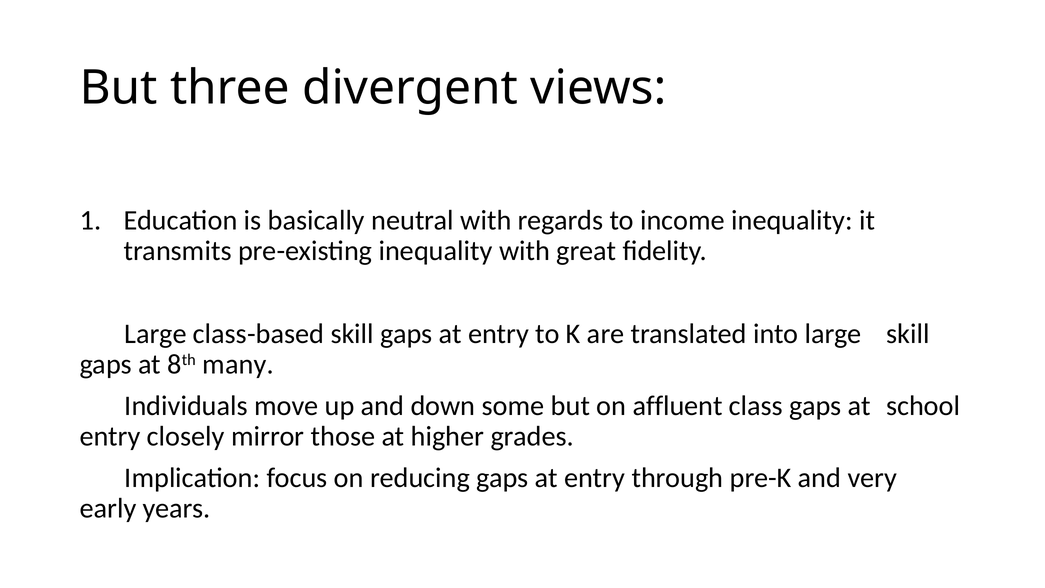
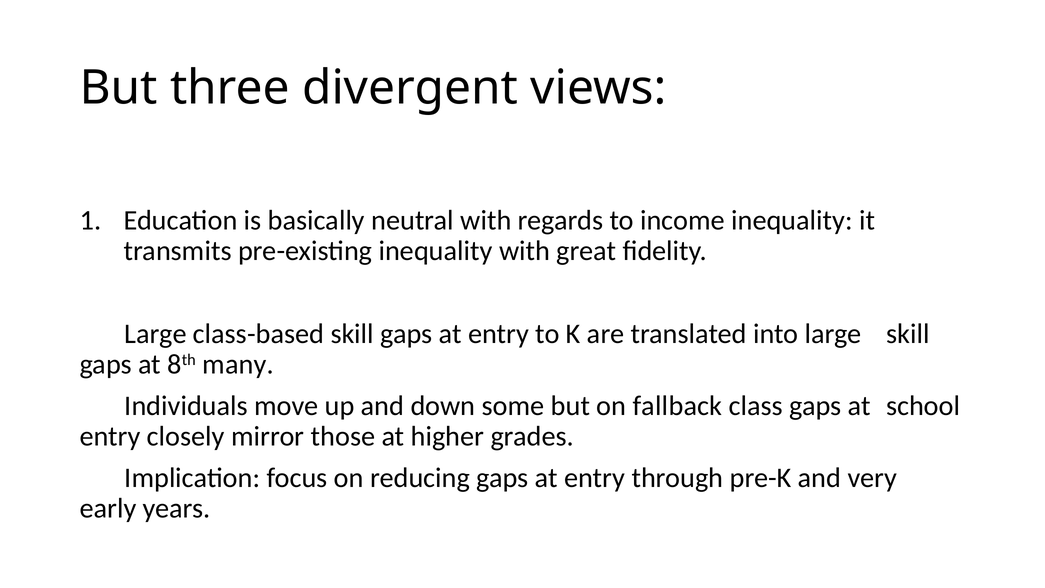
affluent: affluent -> fallback
